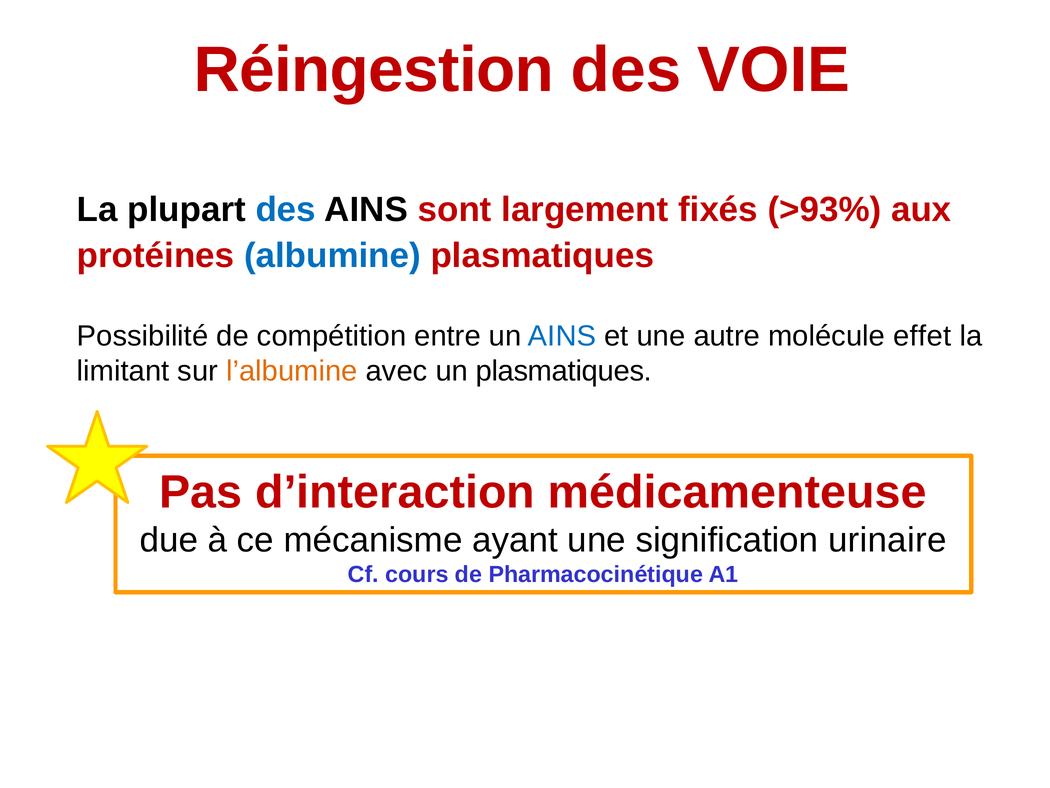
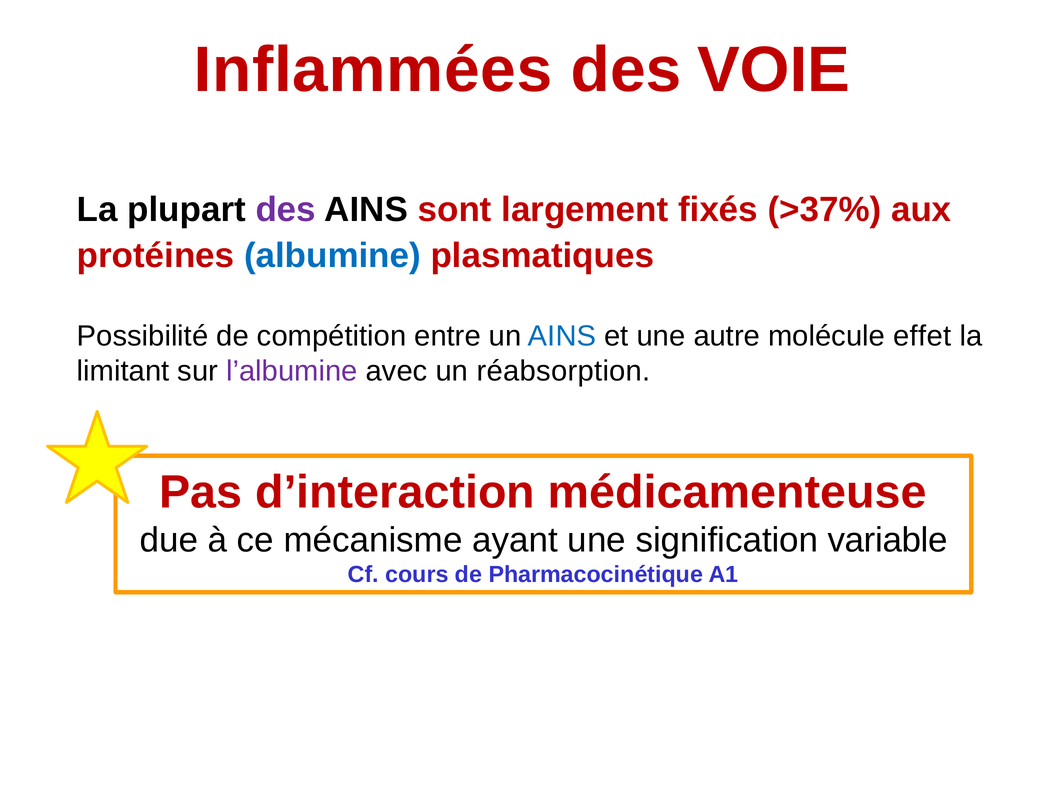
Réingestion: Réingestion -> Inflammées
des at (286, 209) colour: blue -> purple
>93%: >93% -> >37%
l’albumine colour: orange -> purple
un plasmatiques: plasmatiques -> réabsorption
urinaire: urinaire -> variable
